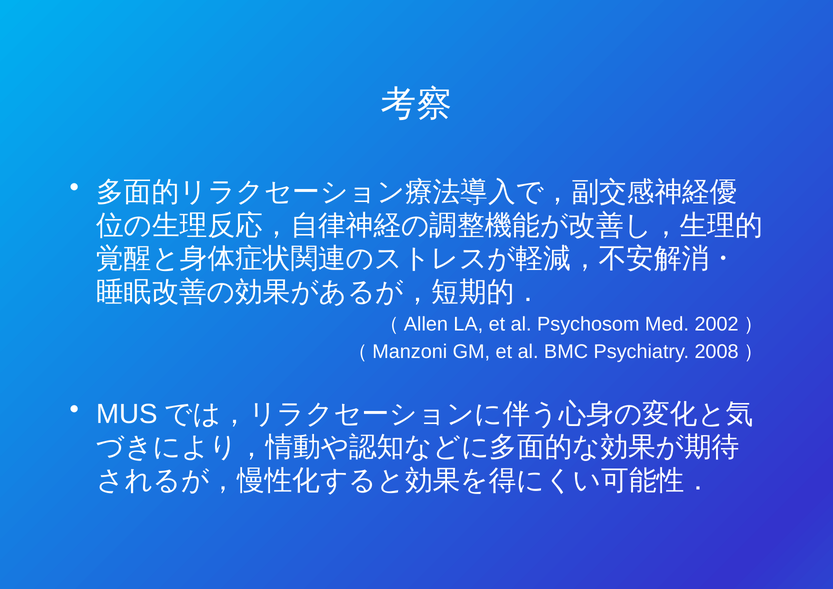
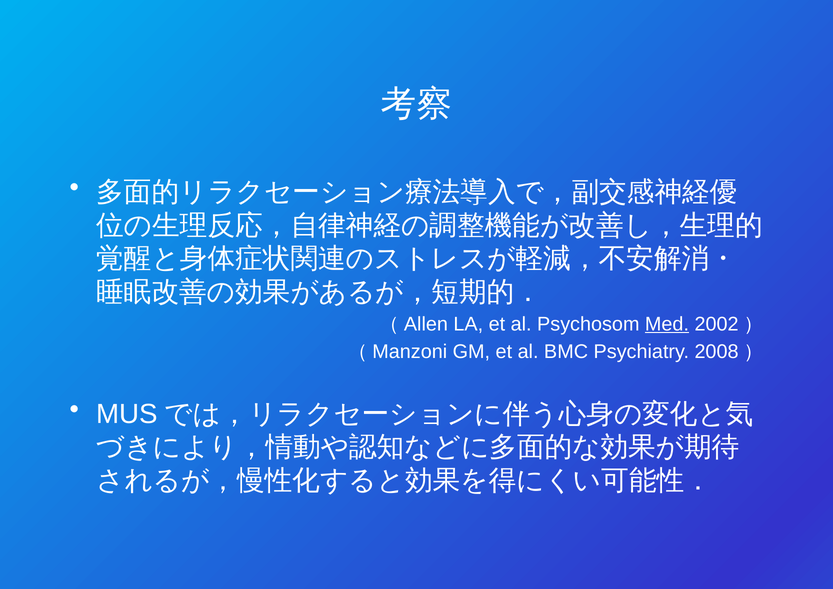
Med underline: none -> present
